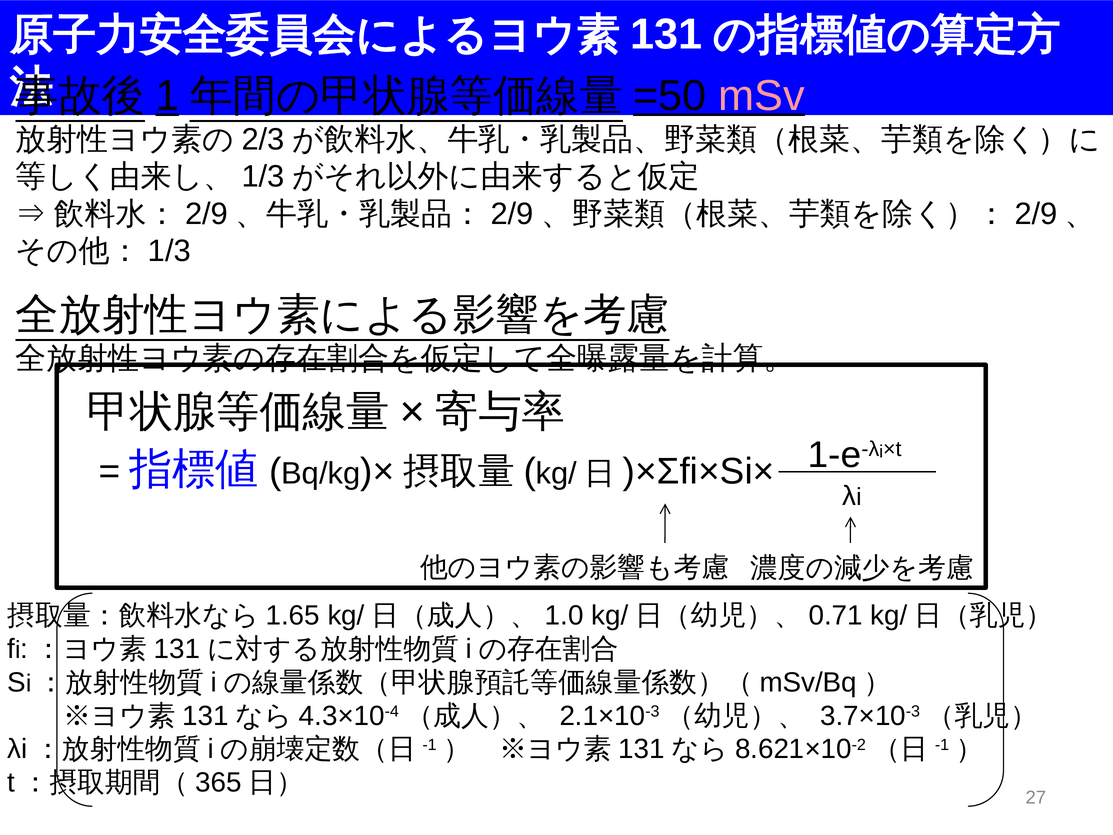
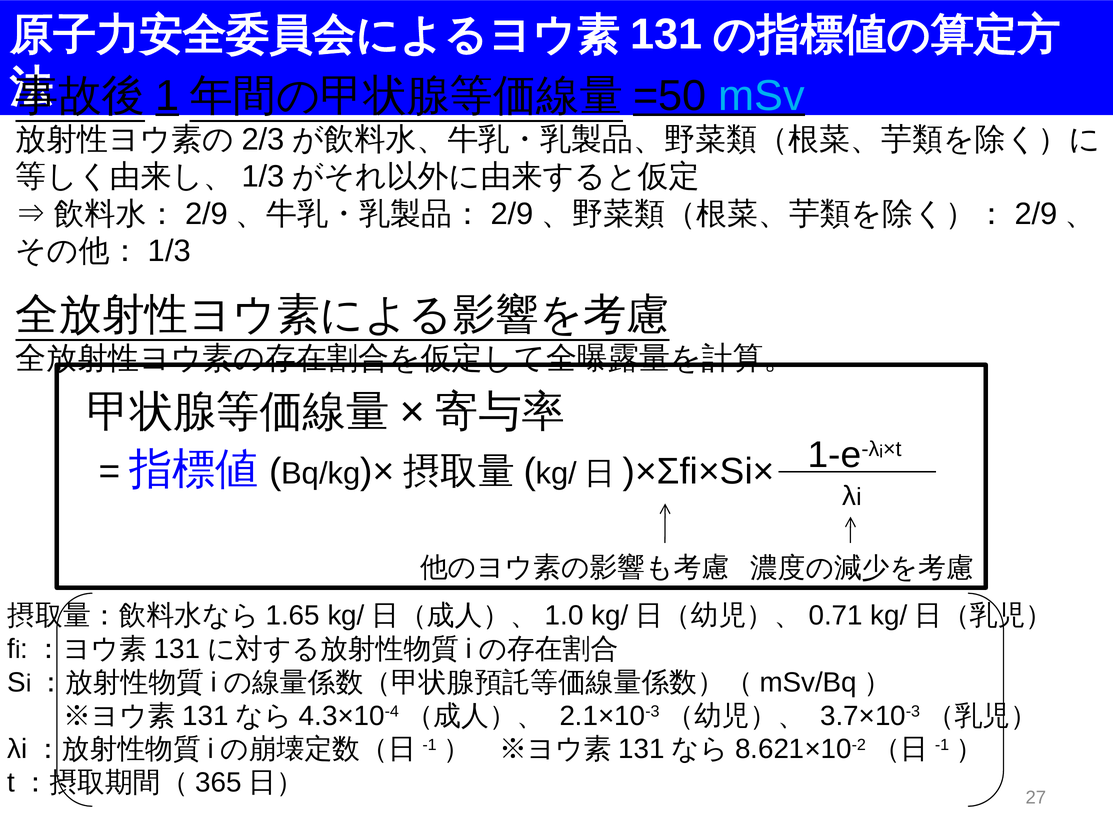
mSv colour: pink -> light blue
